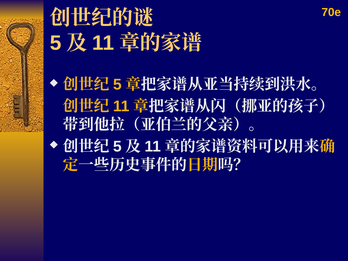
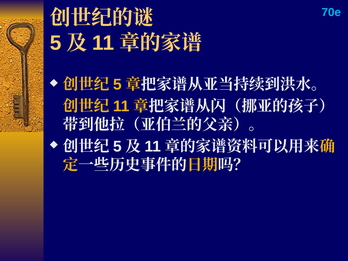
70e colour: yellow -> light blue
